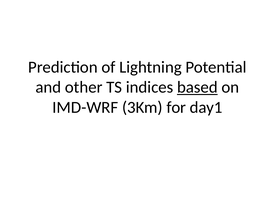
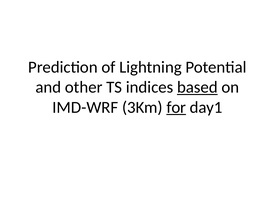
for underline: none -> present
